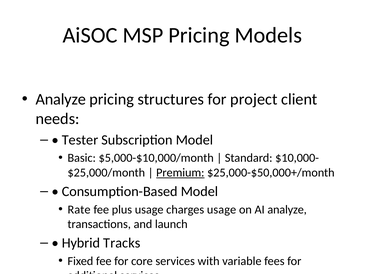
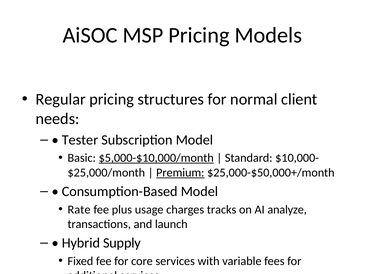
Analyze at (61, 99): Analyze -> Regular
project: project -> normal
$5,000-$10,000/month underline: none -> present
charges usage: usage -> tracks
Tracks: Tracks -> Supply
